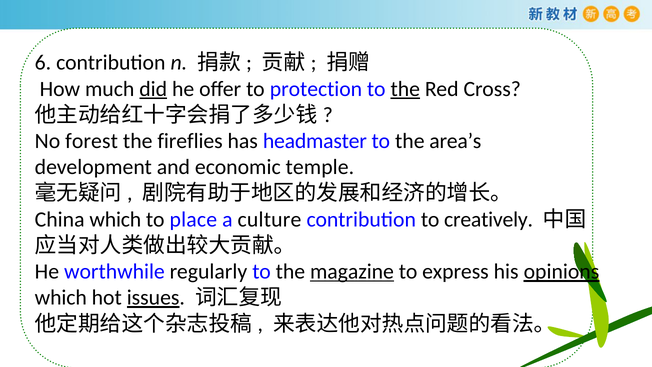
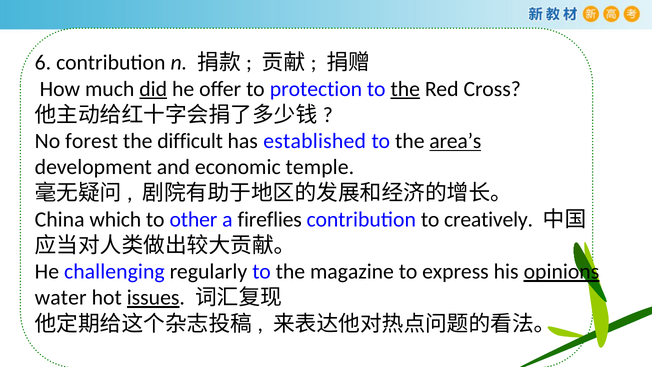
fireflies: fireflies -> difficult
headmaster: headmaster -> established
area’s underline: none -> present
place: place -> other
culture: culture -> fireflies
worthwhile: worthwhile -> challenging
magazine underline: present -> none
which at (61, 298): which -> water
